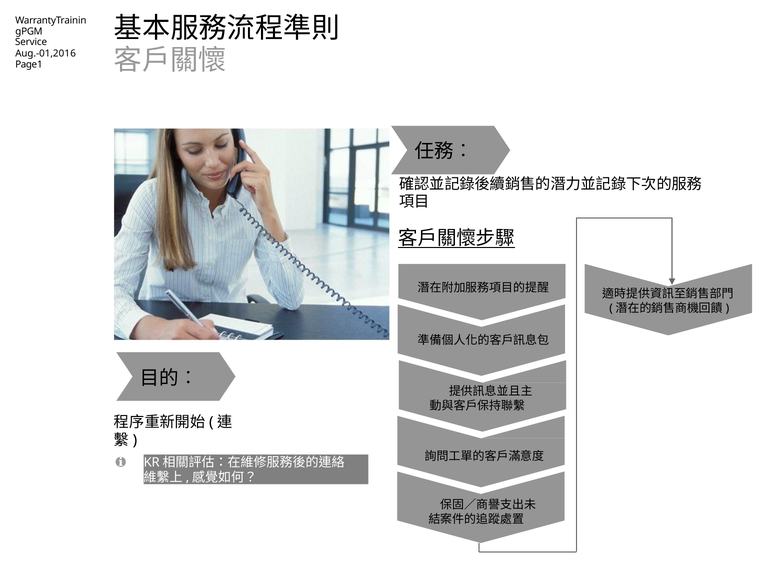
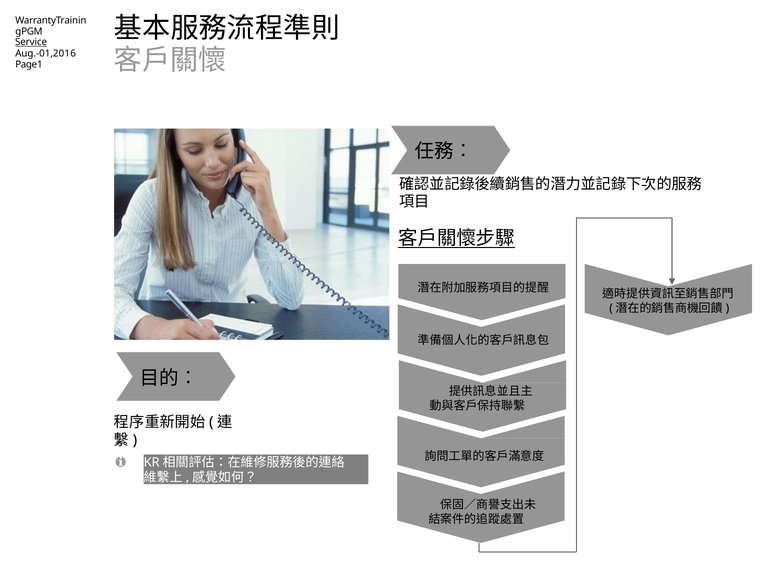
Service underline: none -> present
